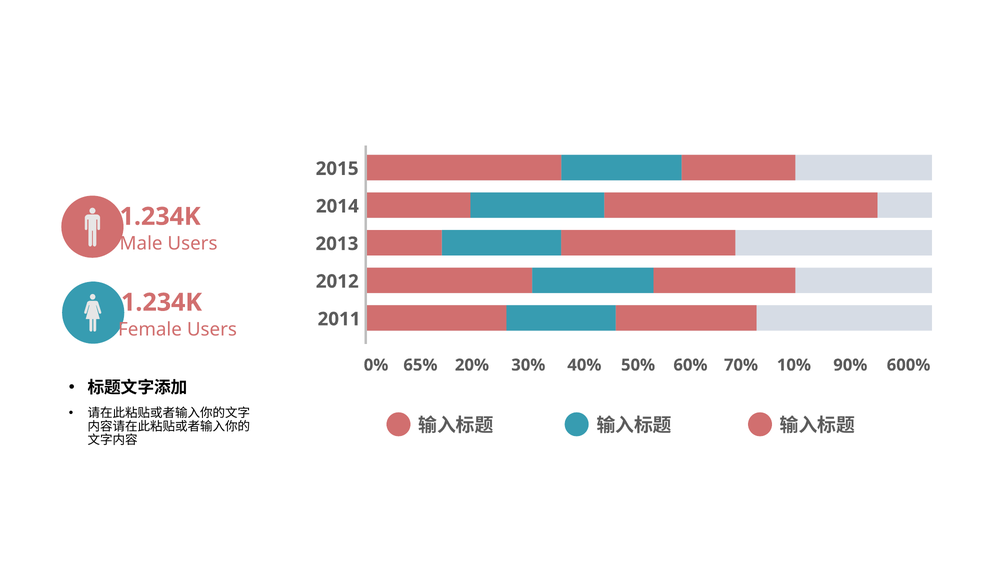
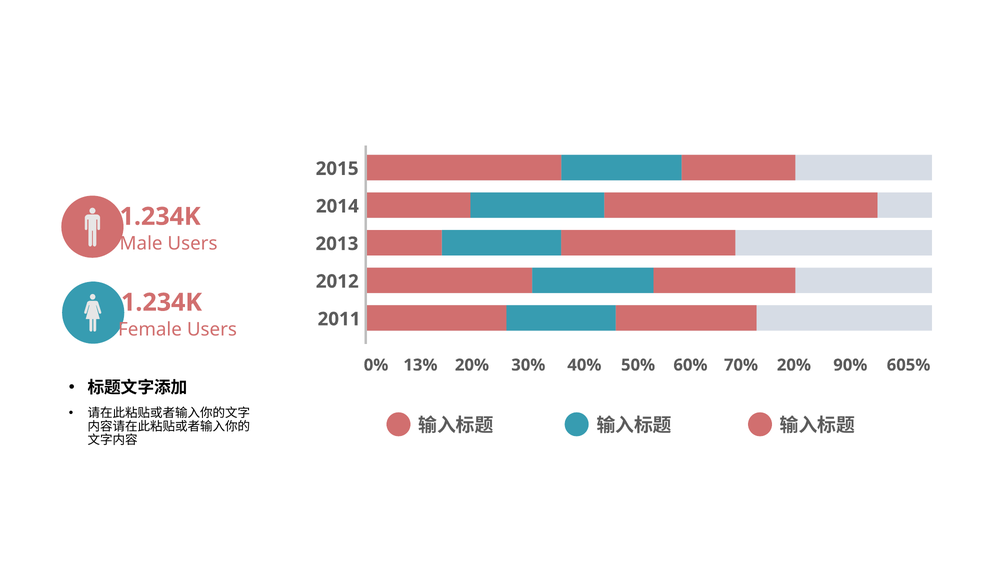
65%: 65% -> 13%
70% 10%: 10% -> 20%
600%: 600% -> 605%
